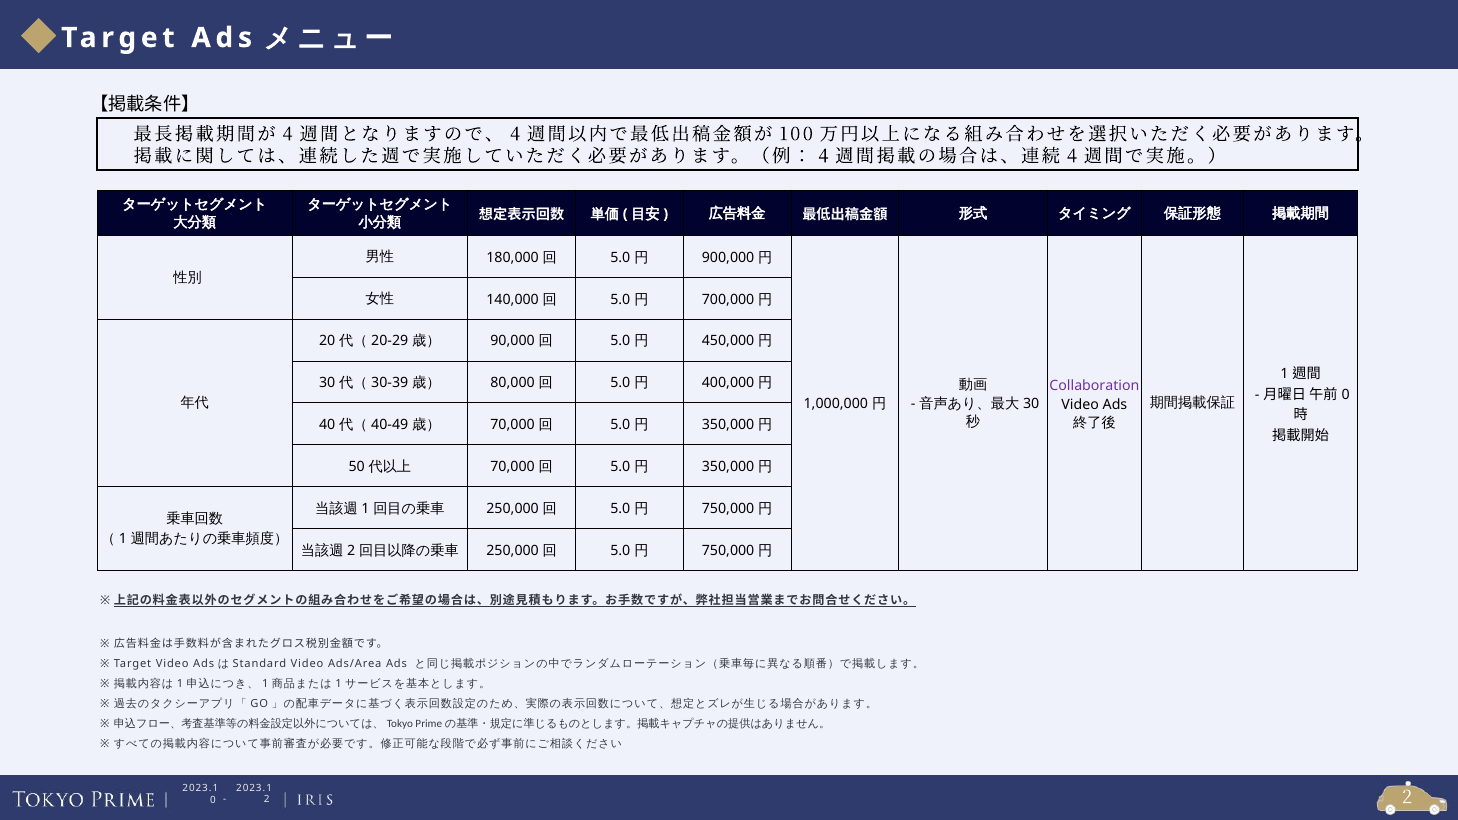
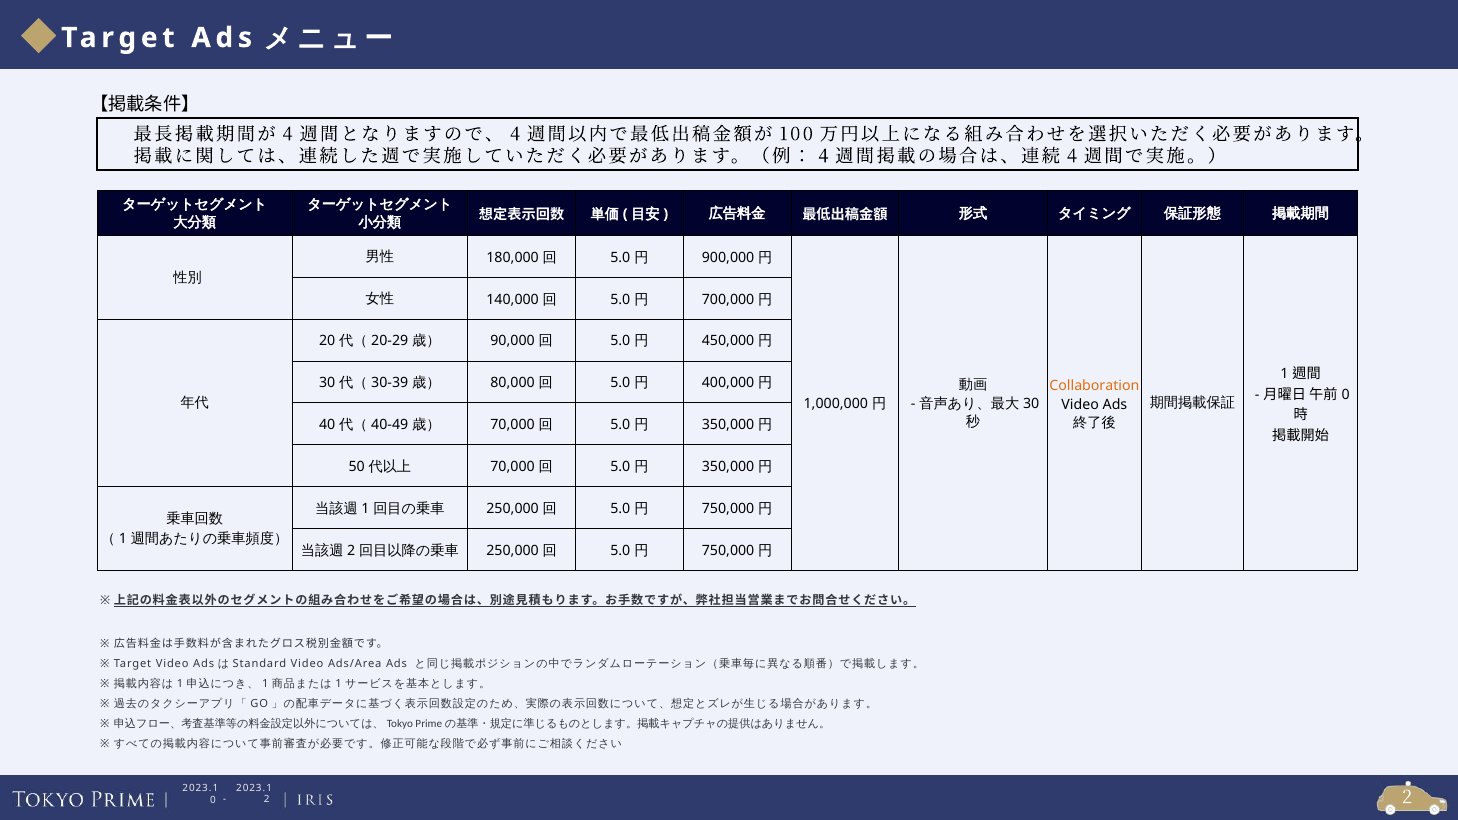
Collaboration colour: purple -> orange
